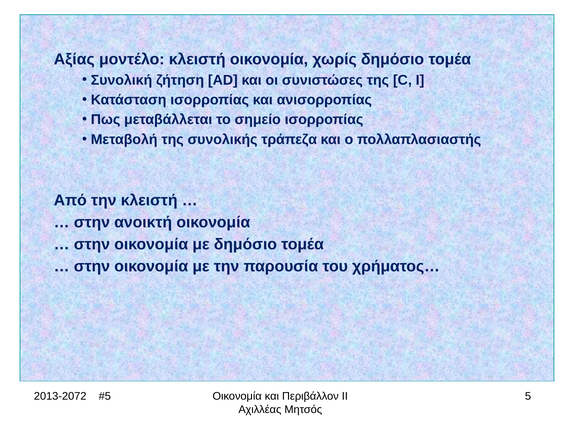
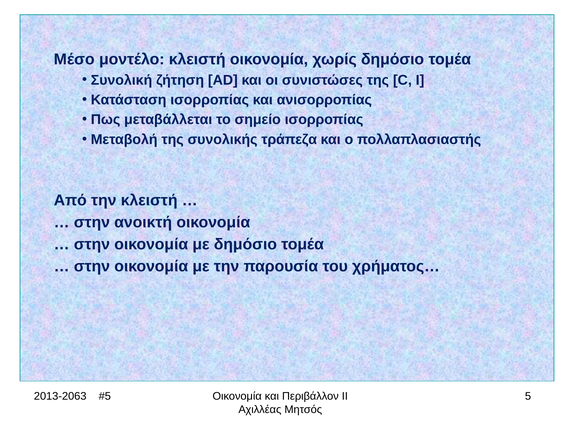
Αξίας: Αξίας -> Μέσο
2013-2072: 2013-2072 -> 2013-2063
